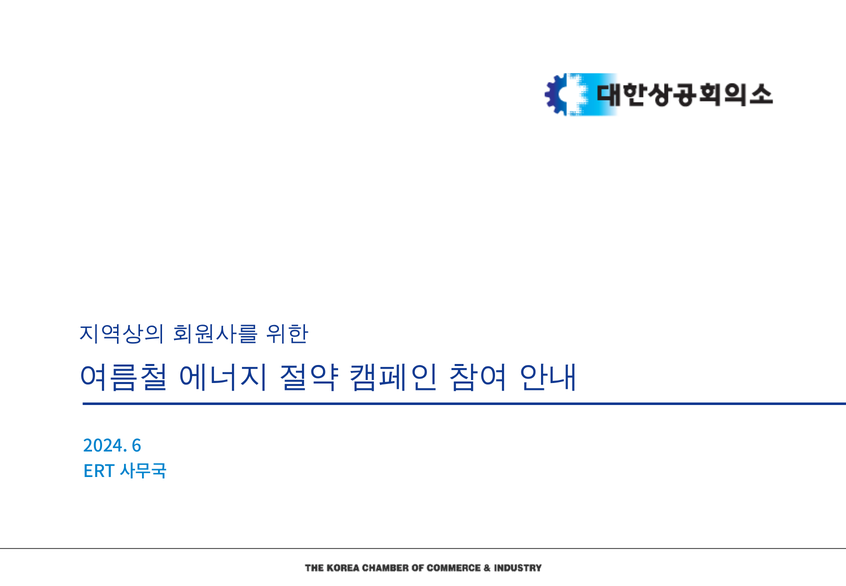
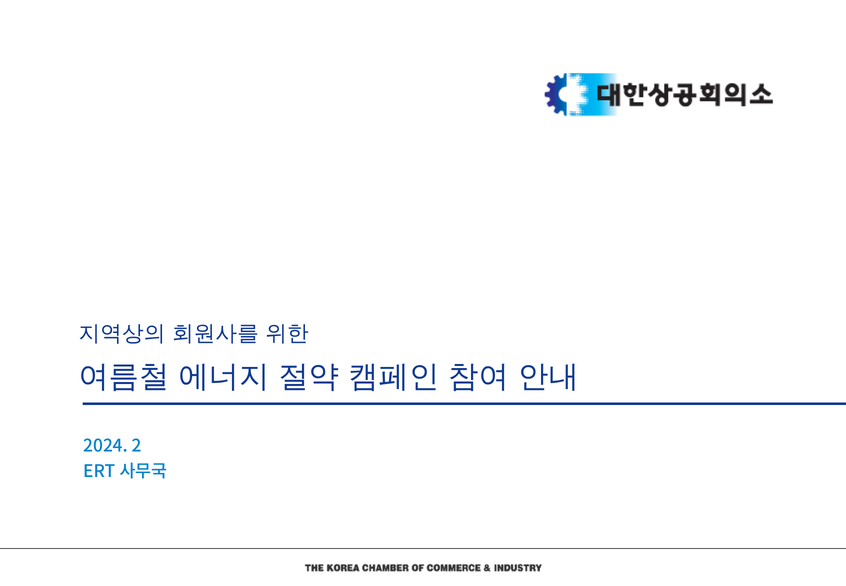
6: 6 -> 2
